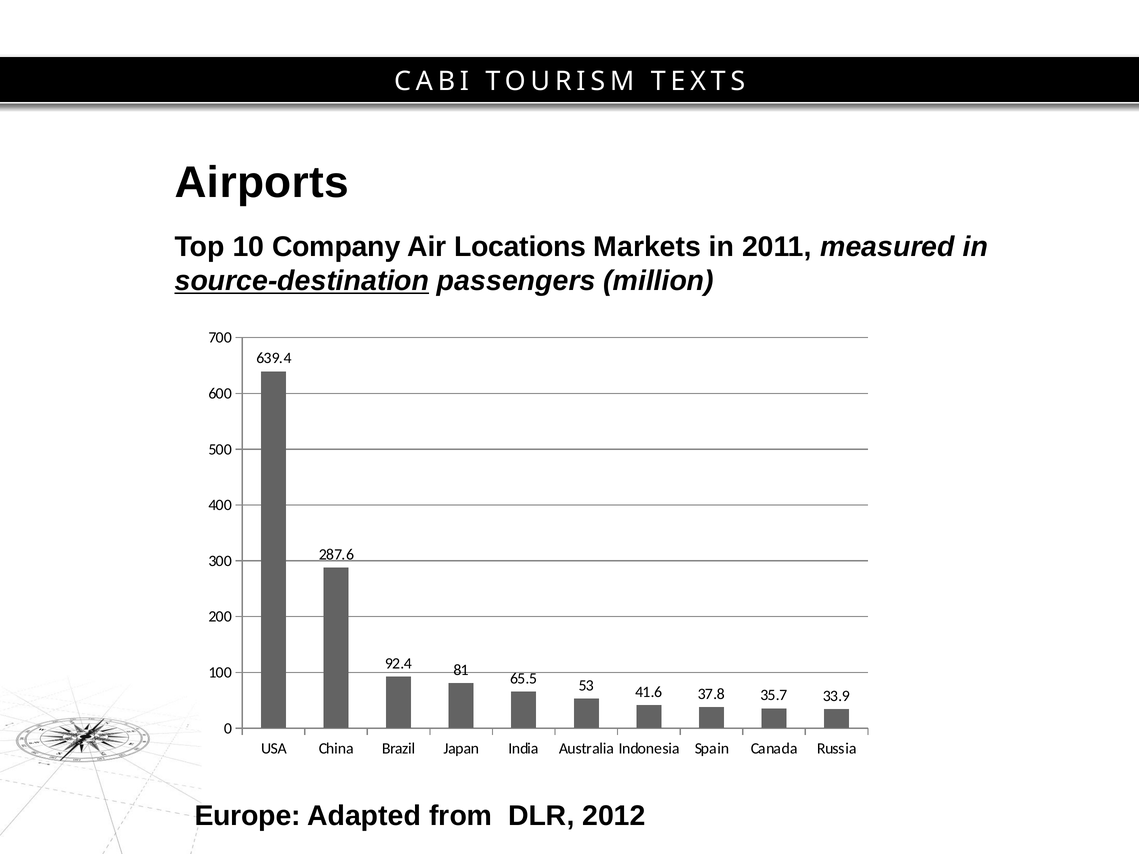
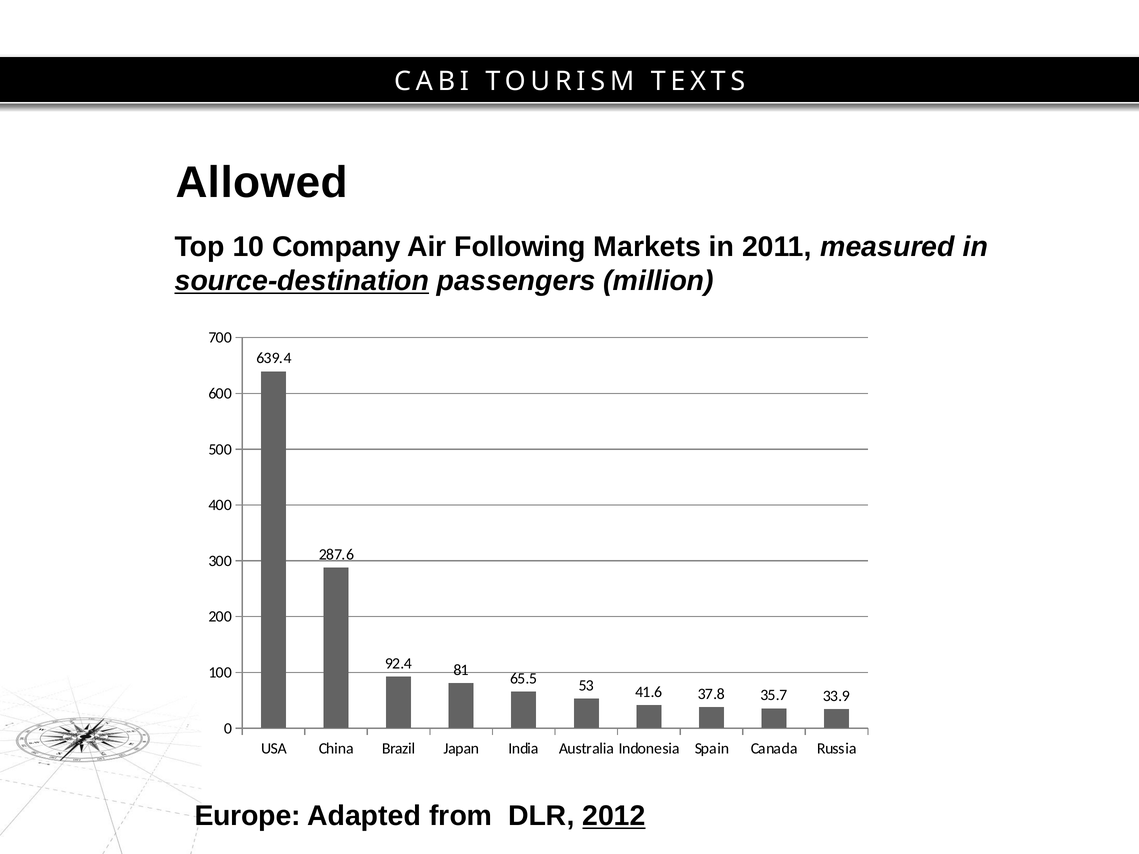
Airports: Airports -> Allowed
Locations: Locations -> Following
2012 underline: none -> present
